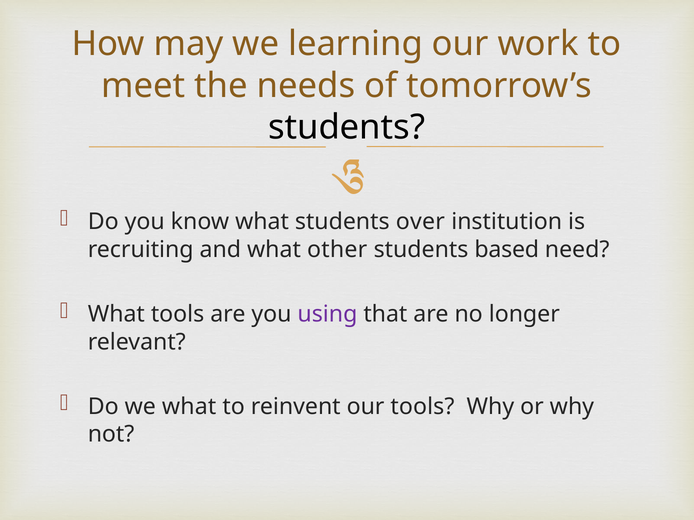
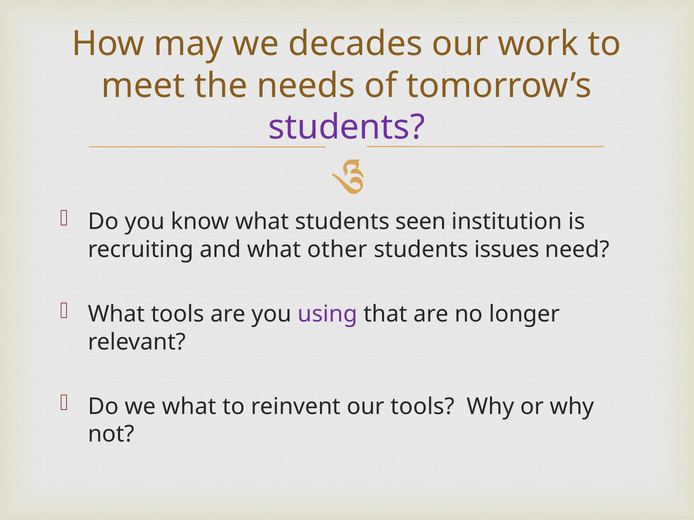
learning: learning -> decades
students at (347, 127) colour: black -> purple
over: over -> seen
based: based -> issues
